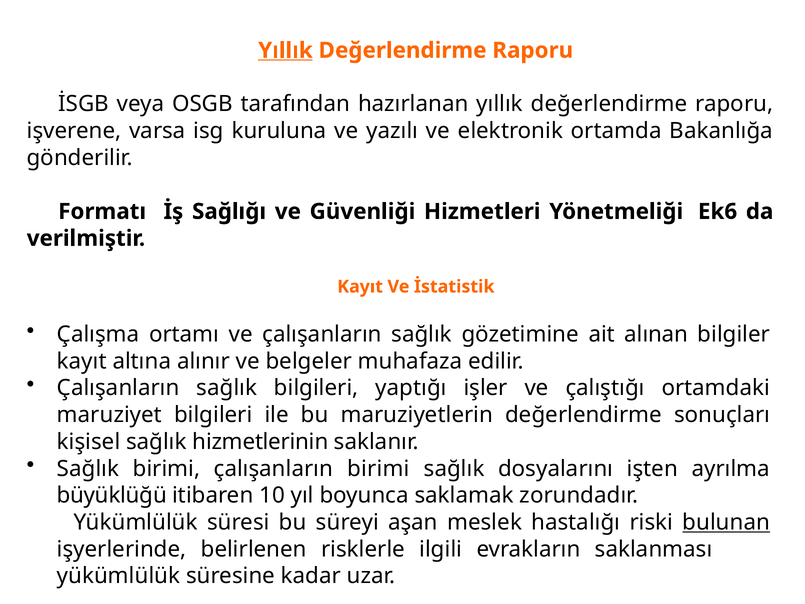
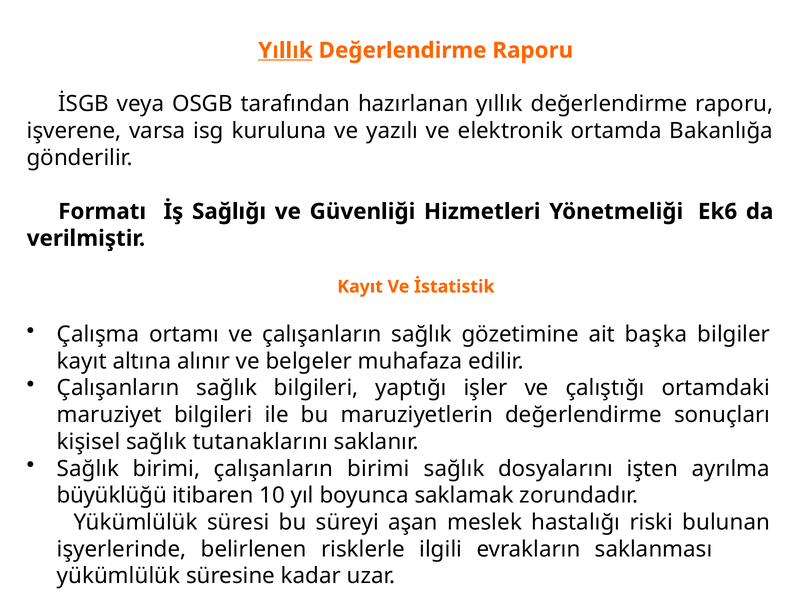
alınan: alınan -> başka
hizmetlerinin: hizmetlerinin -> tutanaklarını
bulunan underline: present -> none
